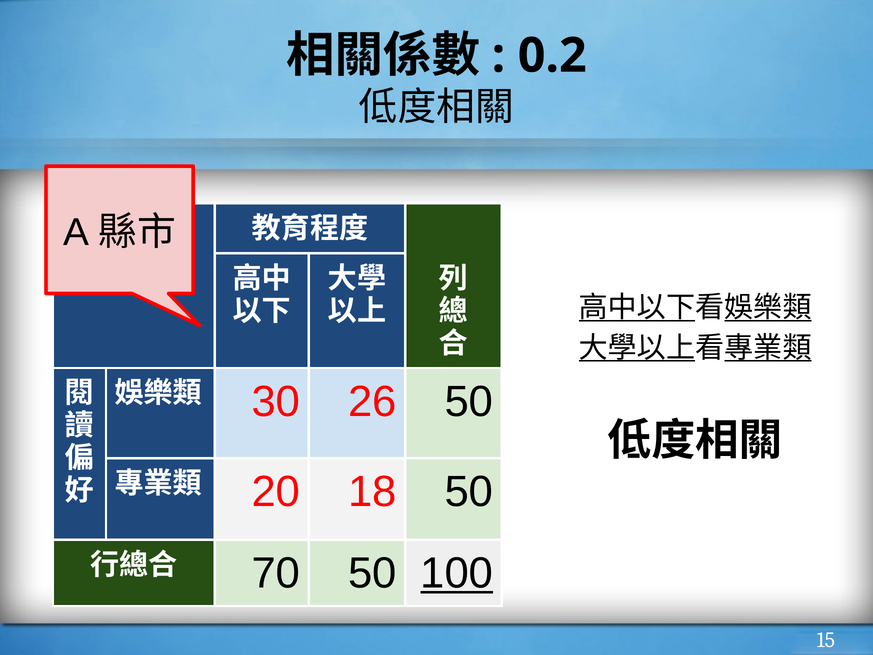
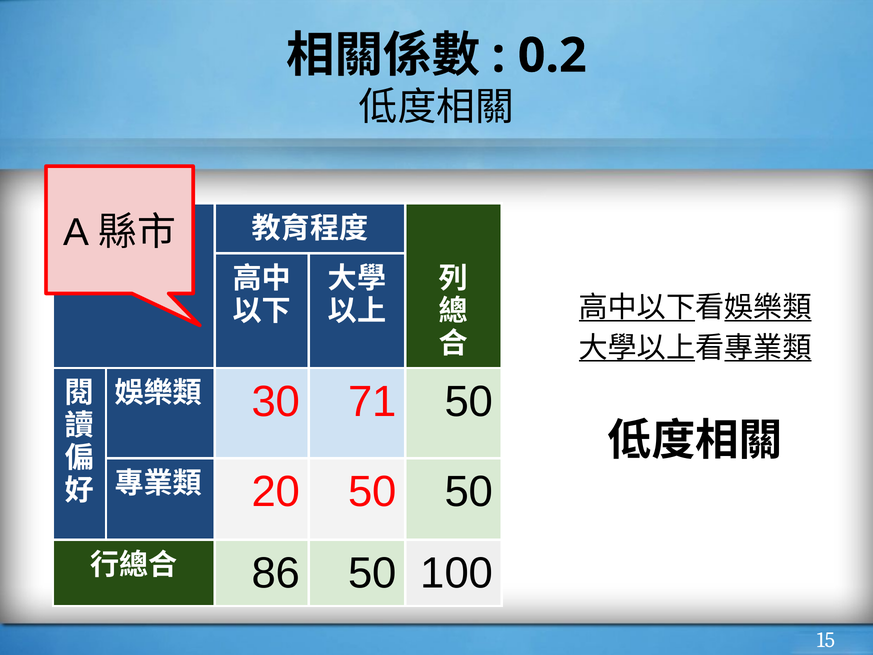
26: 26 -> 71
20 18: 18 -> 50
70: 70 -> 86
100 underline: present -> none
